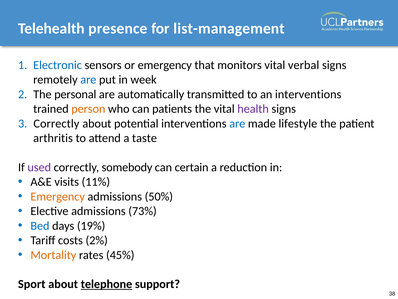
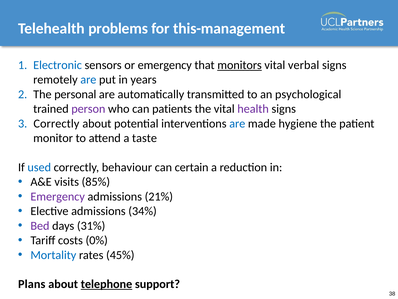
presence: presence -> problems
list-management: list-management -> this-management
monitors underline: none -> present
week: week -> years
an interventions: interventions -> psychological
person colour: orange -> purple
lifestyle: lifestyle -> hygiene
arthritis: arthritis -> monitor
used colour: purple -> blue
somebody: somebody -> behaviour
11%: 11% -> 85%
Emergency at (58, 196) colour: orange -> purple
50%: 50% -> 21%
73%: 73% -> 34%
Bed colour: blue -> purple
19%: 19% -> 31%
2%: 2% -> 0%
Mortality colour: orange -> blue
Sport: Sport -> Plans
